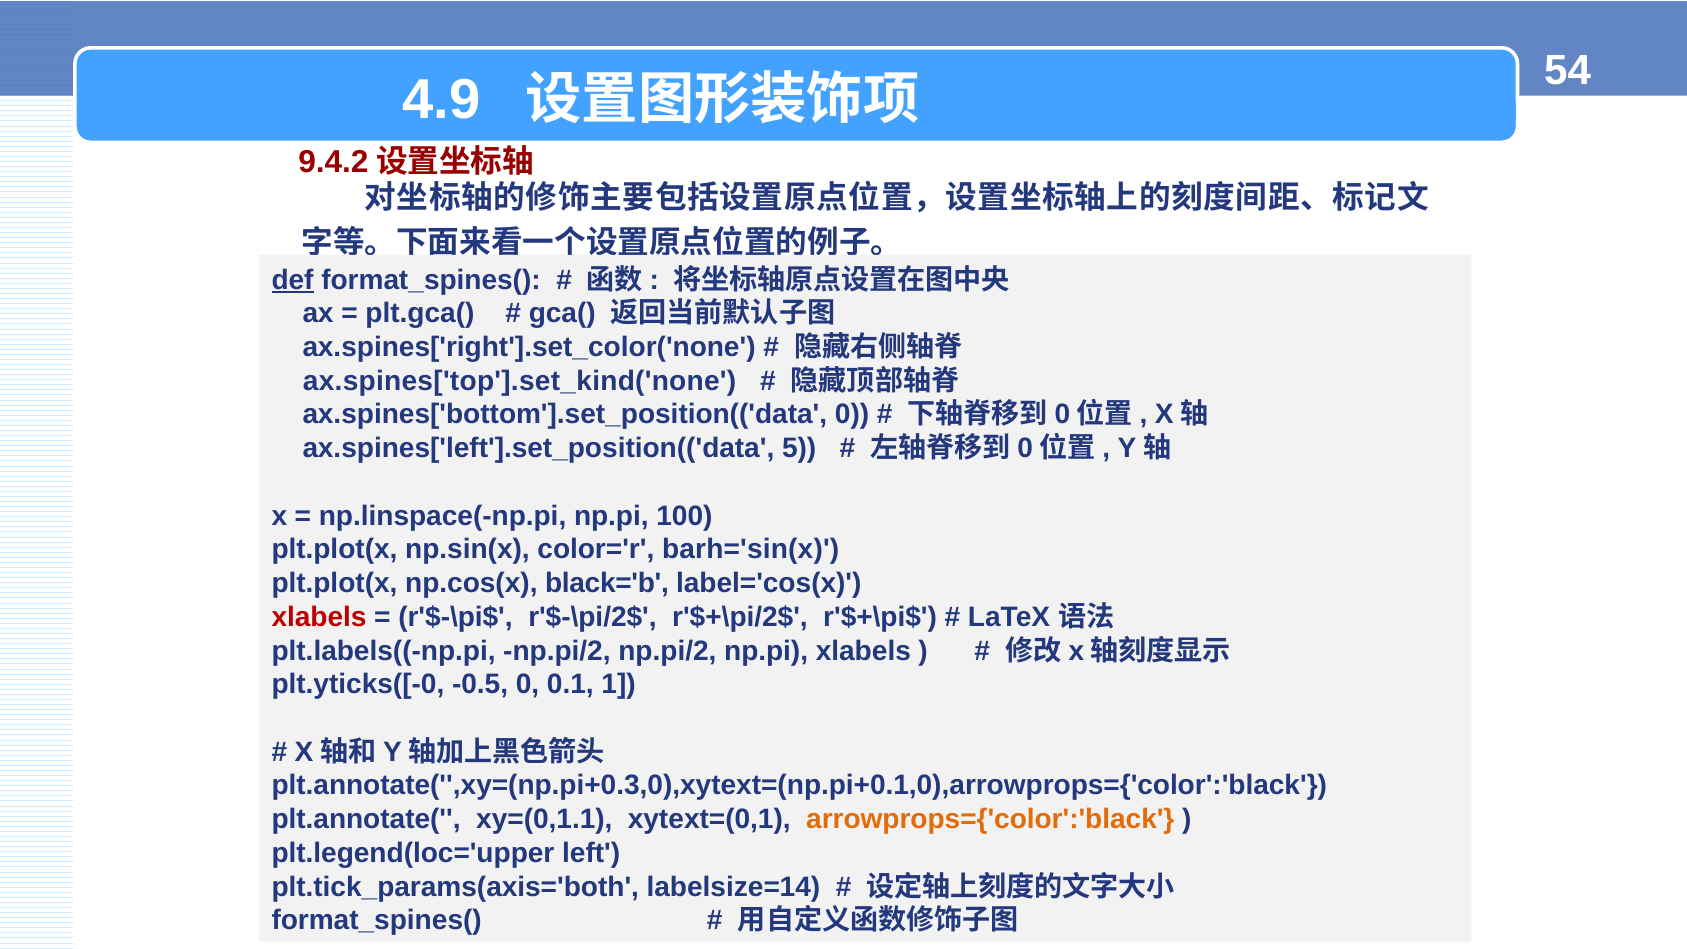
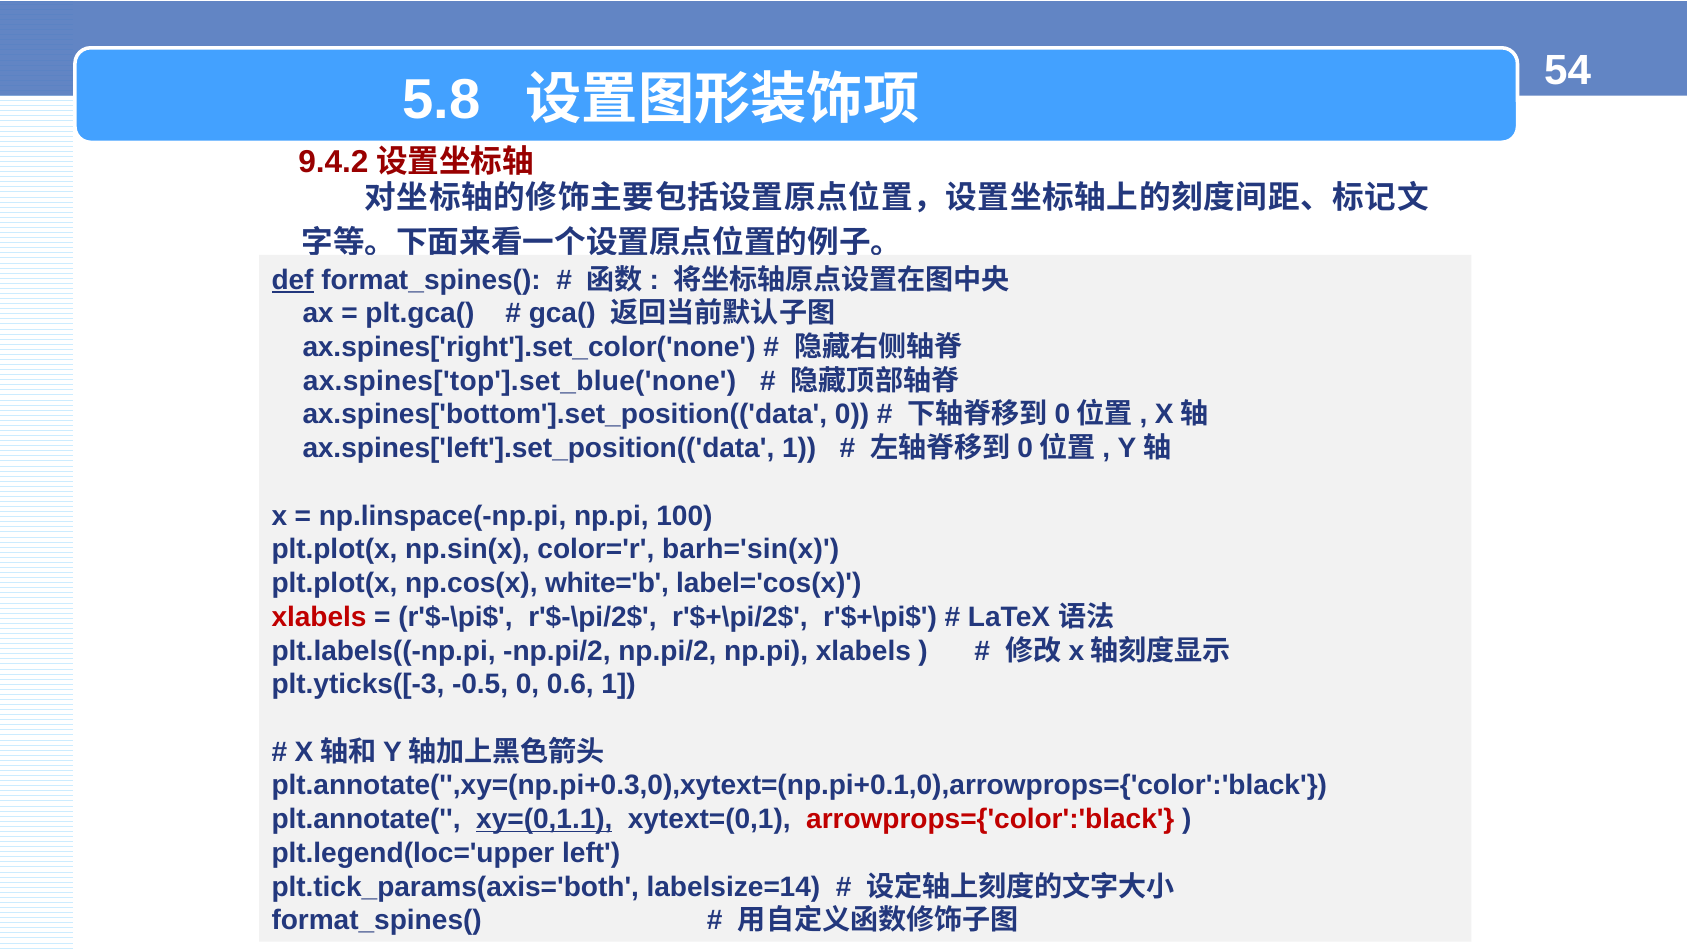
4.9: 4.9 -> 5.8
ax.spines['top'].set_kind('none: ax.spines['top'].set_kind('none -> ax.spines['top'].set_blue('none
ax.spines['left'].set_position(('data 5: 5 -> 1
black='b: black='b -> white='b
plt.yticks([-0: plt.yticks([-0 -> plt.yticks([-3
0.1: 0.1 -> 0.6
xy=(0,1.1 underline: none -> present
arrowprops={'color':'black colour: orange -> red
